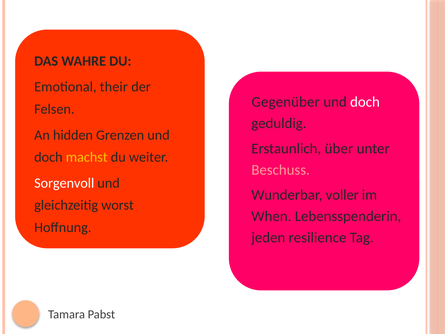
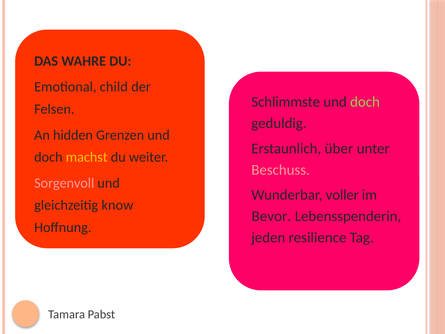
their: their -> child
Gegenüber: Gegenüber -> Schlimmste
doch at (365, 102) colour: white -> light green
Sorgenvoll colour: white -> pink
worst: worst -> know
When: When -> Bevor
